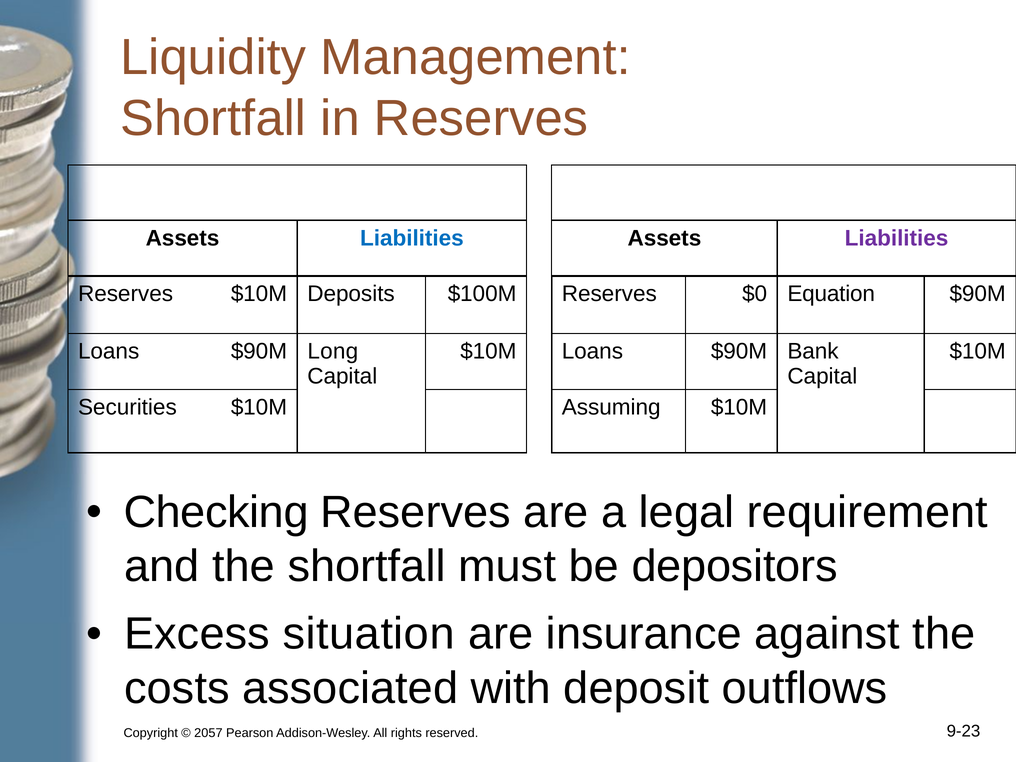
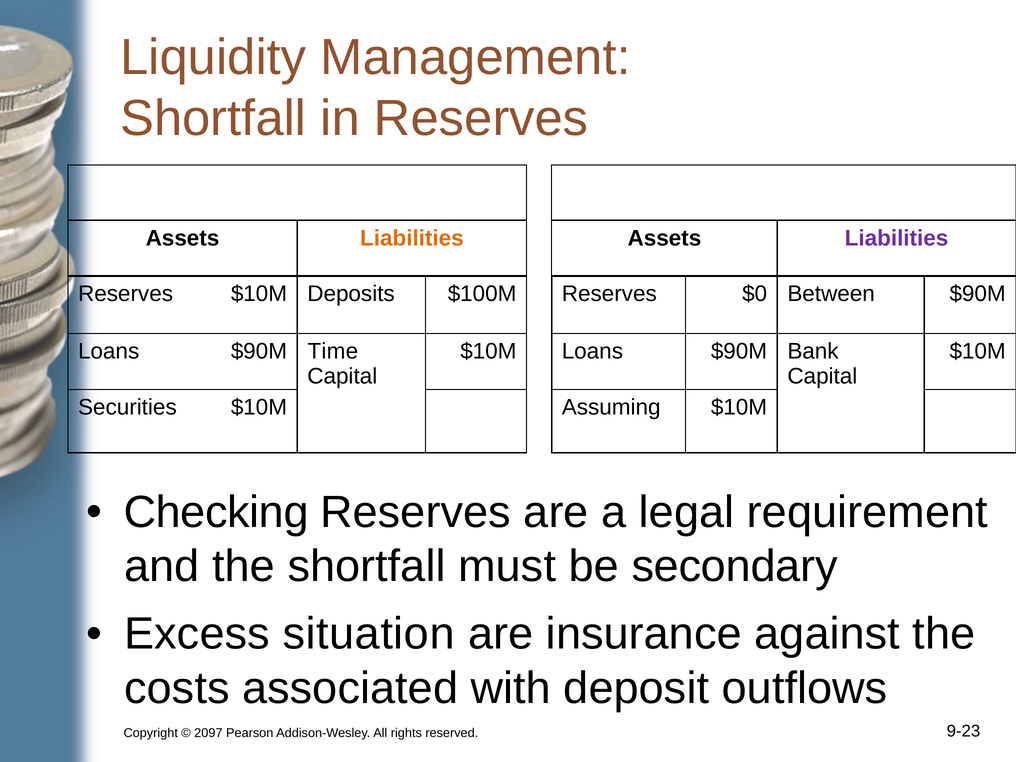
Liabilities at (412, 238) colour: blue -> orange
Equation: Equation -> Between
Long: Long -> Time
depositors: depositors -> secondary
2057: 2057 -> 2097
